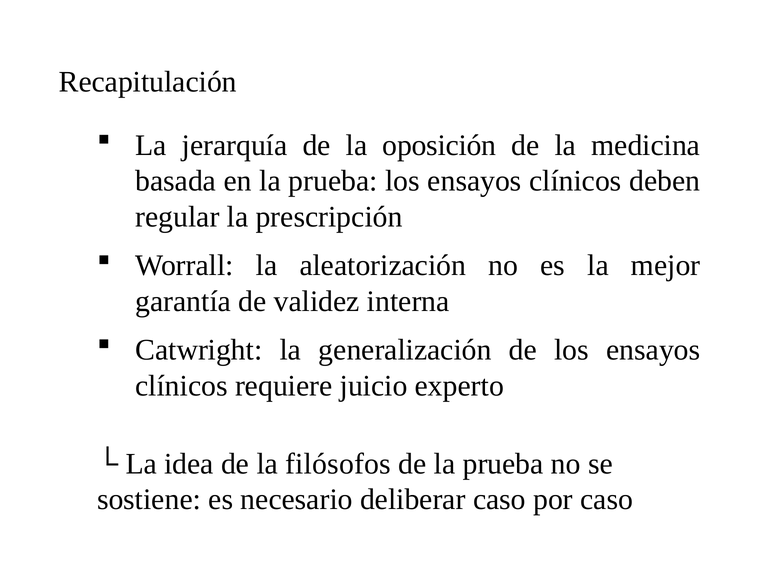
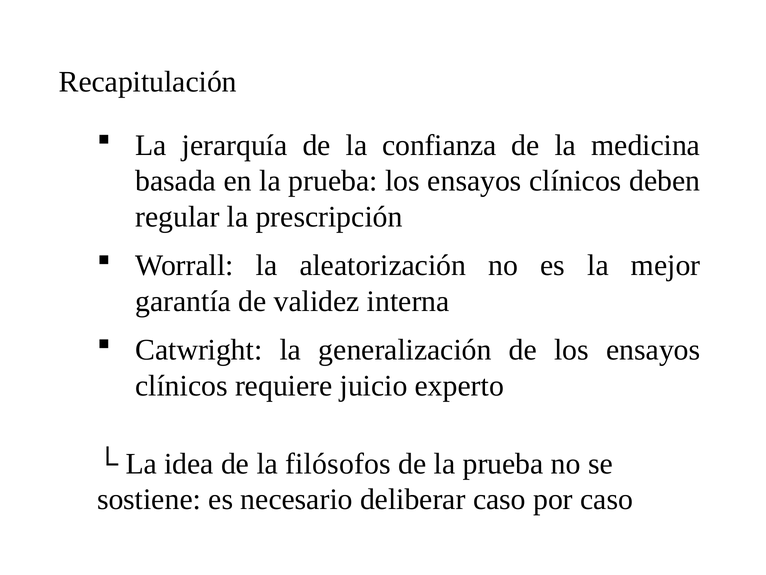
oposición: oposición -> confianza
